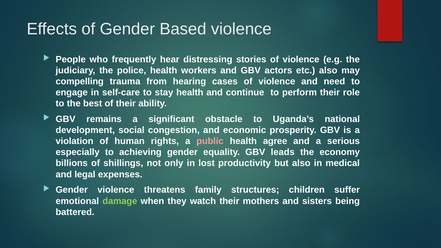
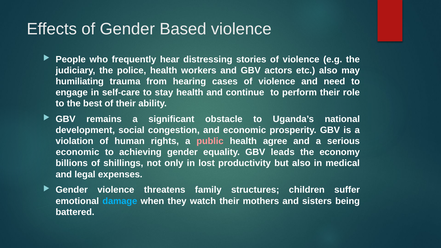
compelling: compelling -> humiliating
especially at (78, 152): especially -> economic
damage colour: light green -> light blue
